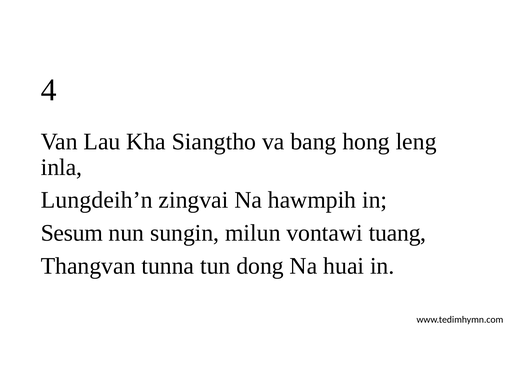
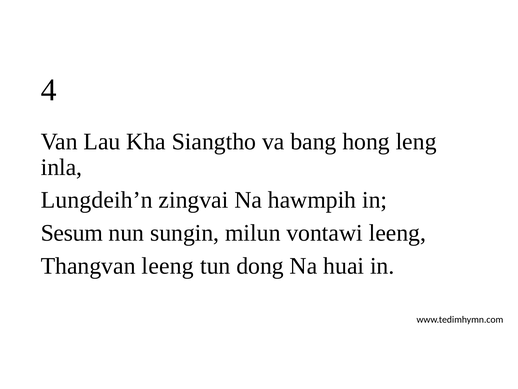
vontawi tuang: tuang -> leeng
Thangvan tunna: tunna -> leeng
